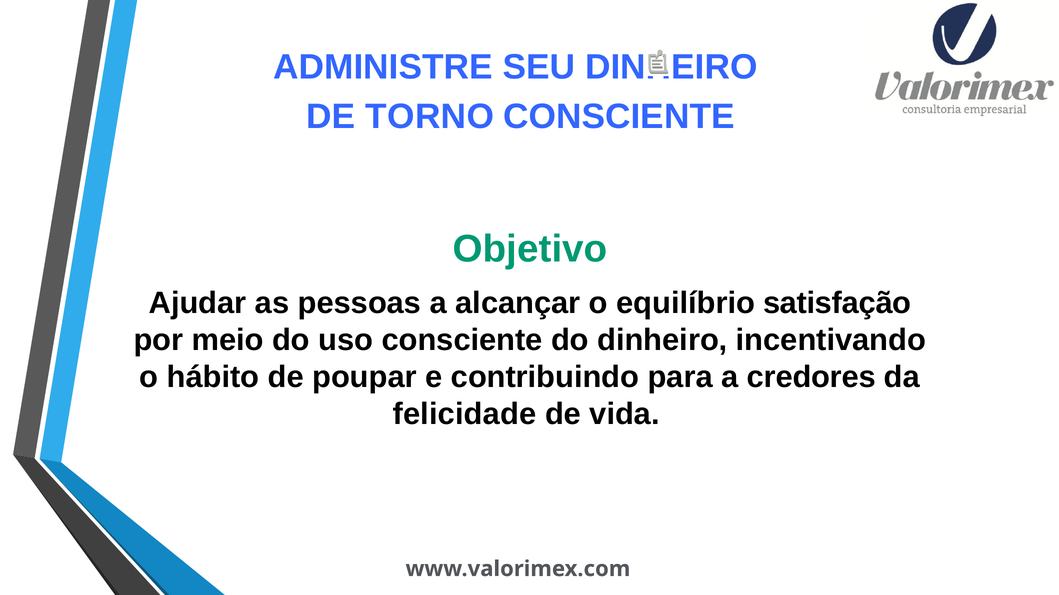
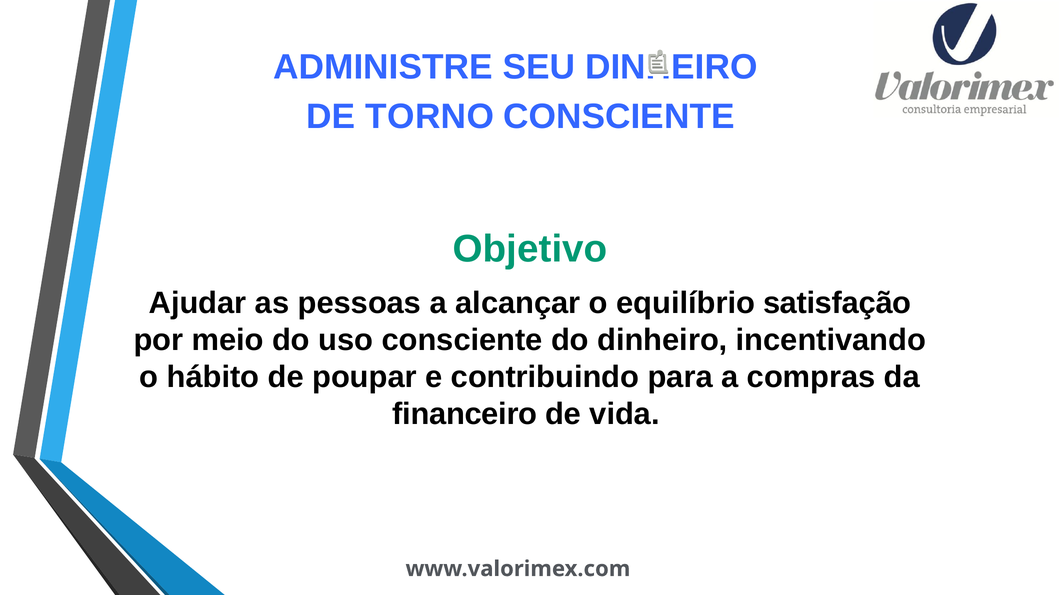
credores: credores -> compras
felicidade: felicidade -> financeiro
